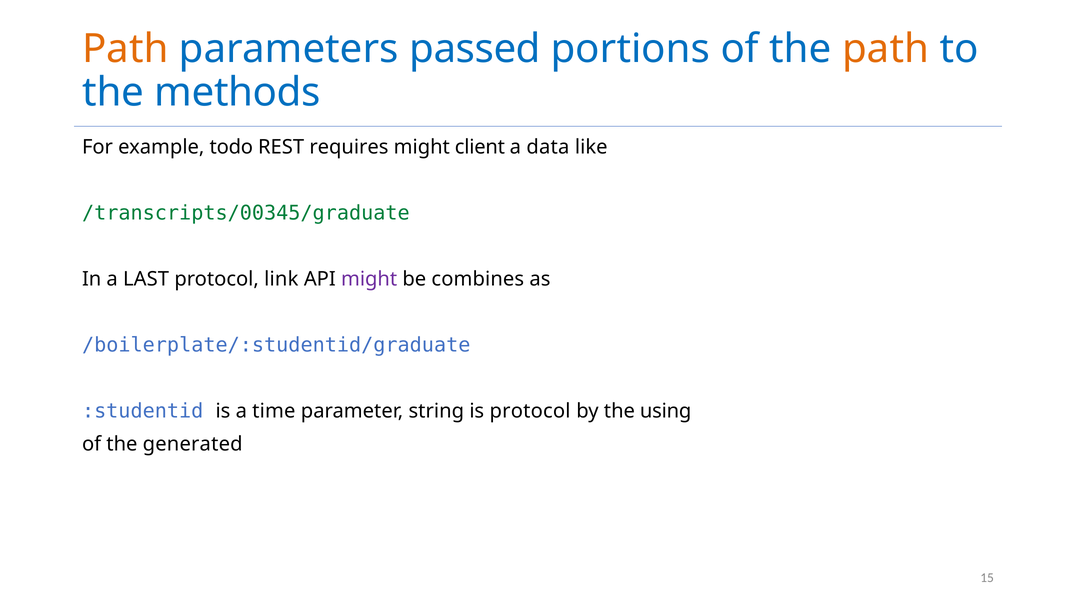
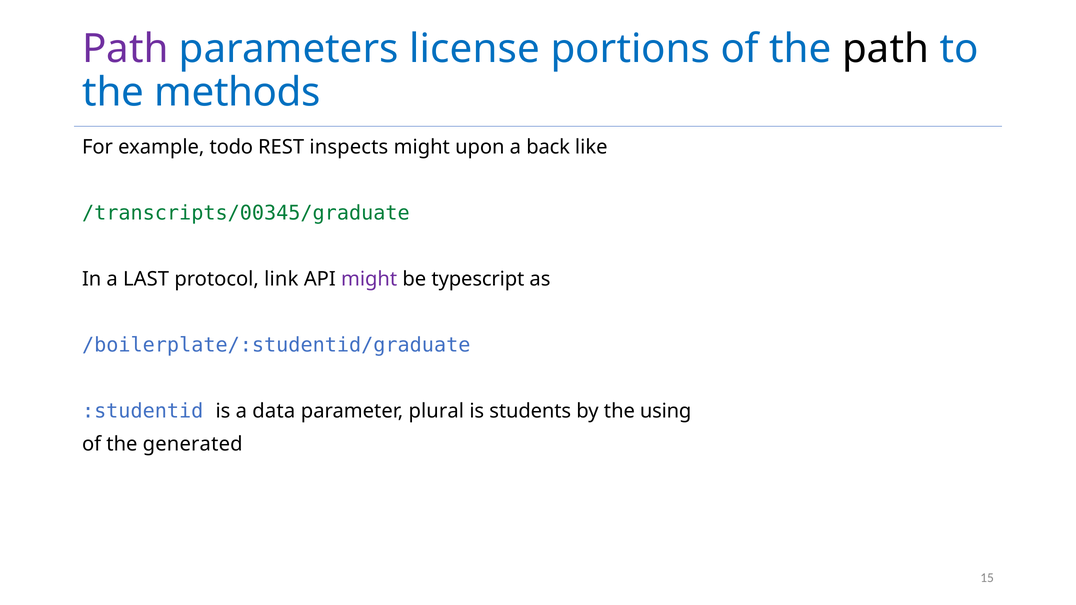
Path at (125, 49) colour: orange -> purple
passed: passed -> license
path at (886, 49) colour: orange -> black
requires: requires -> inspects
client: client -> upon
data: data -> back
combines: combines -> typescript
time: time -> data
string: string -> plural
is protocol: protocol -> students
